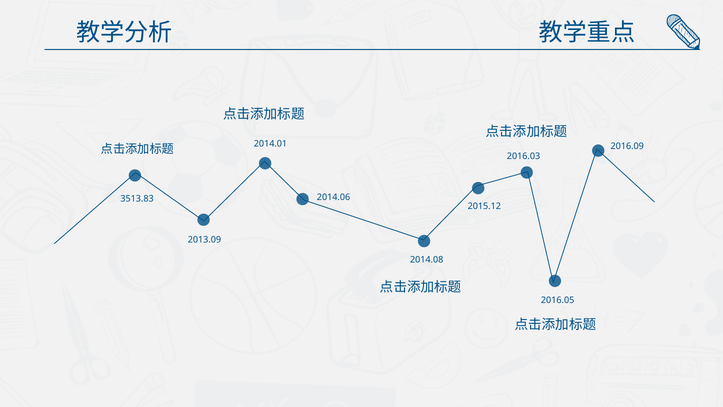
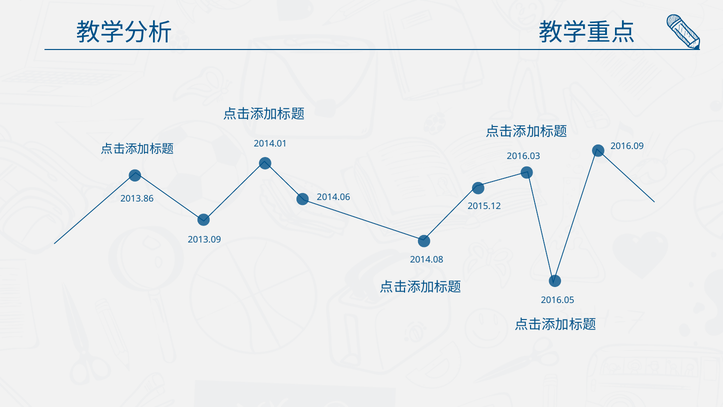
3513.83: 3513.83 -> 2013.86
